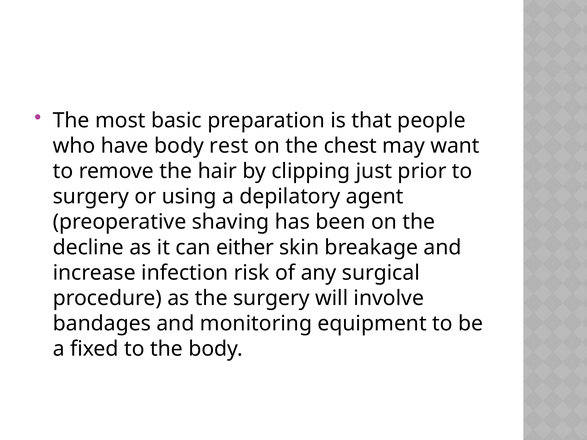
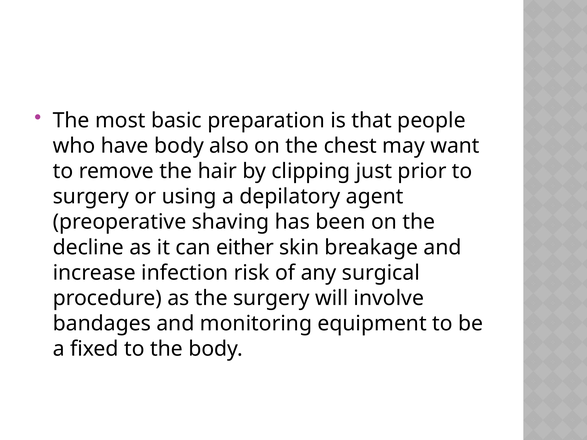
rest: rest -> also
